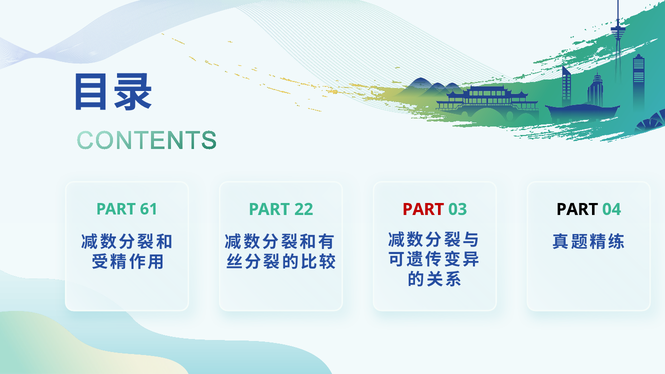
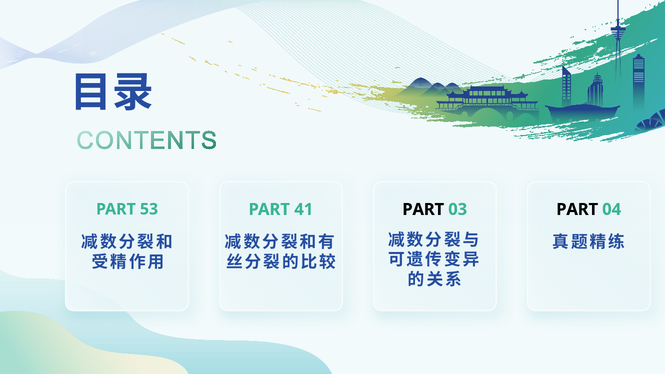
61: 61 -> 53
22: 22 -> 41
PART at (423, 209) colour: red -> black
